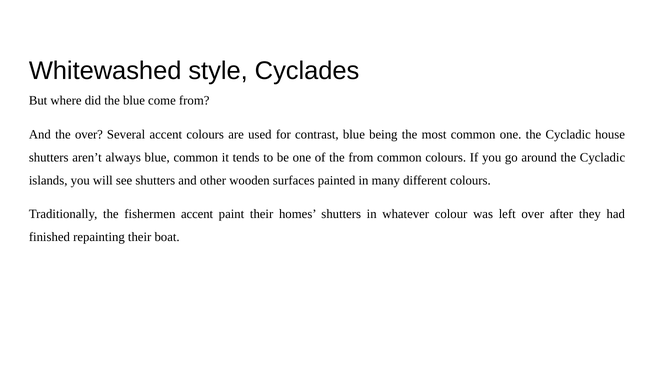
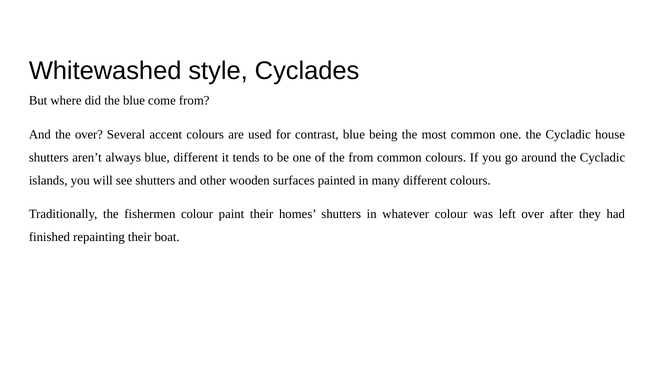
blue common: common -> different
fishermen accent: accent -> colour
